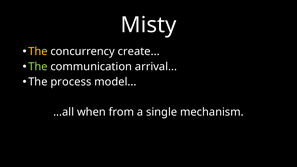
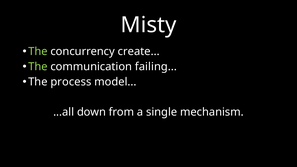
The at (38, 52) colour: yellow -> light green
arrival: arrival -> failing
when: when -> down
